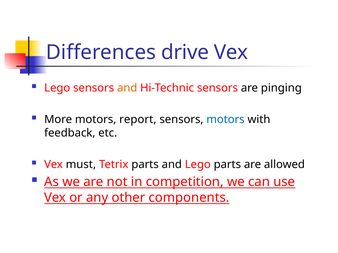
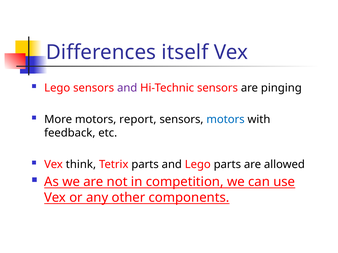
drive: drive -> itself
and at (127, 88) colour: orange -> purple
must: must -> think
